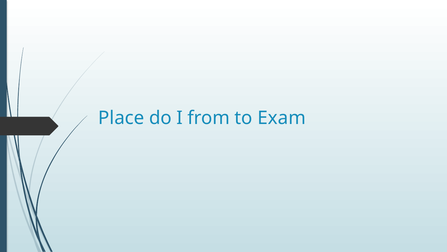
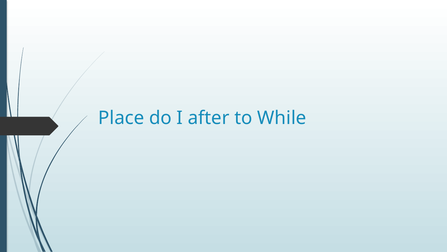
from: from -> after
Exam: Exam -> While
